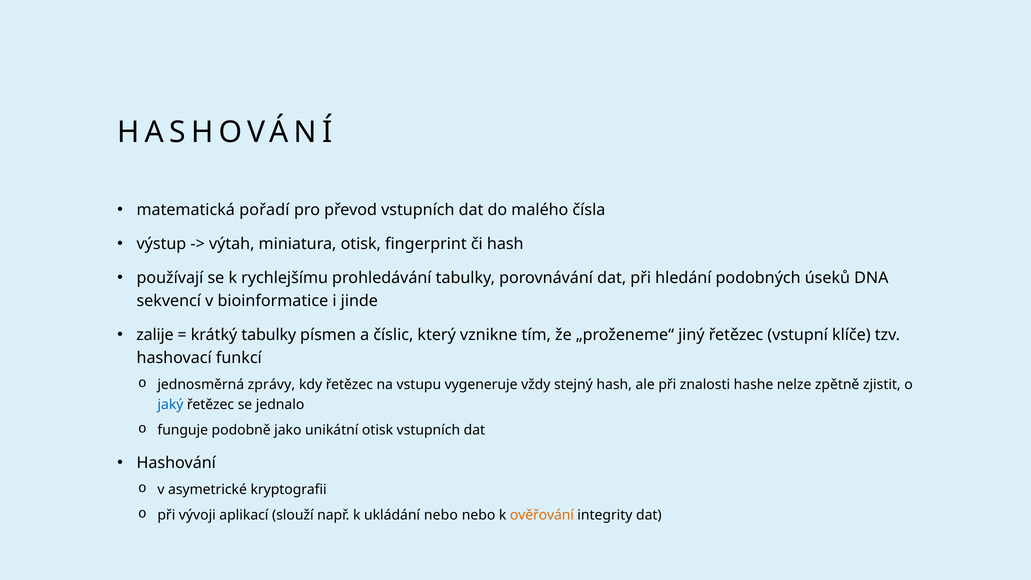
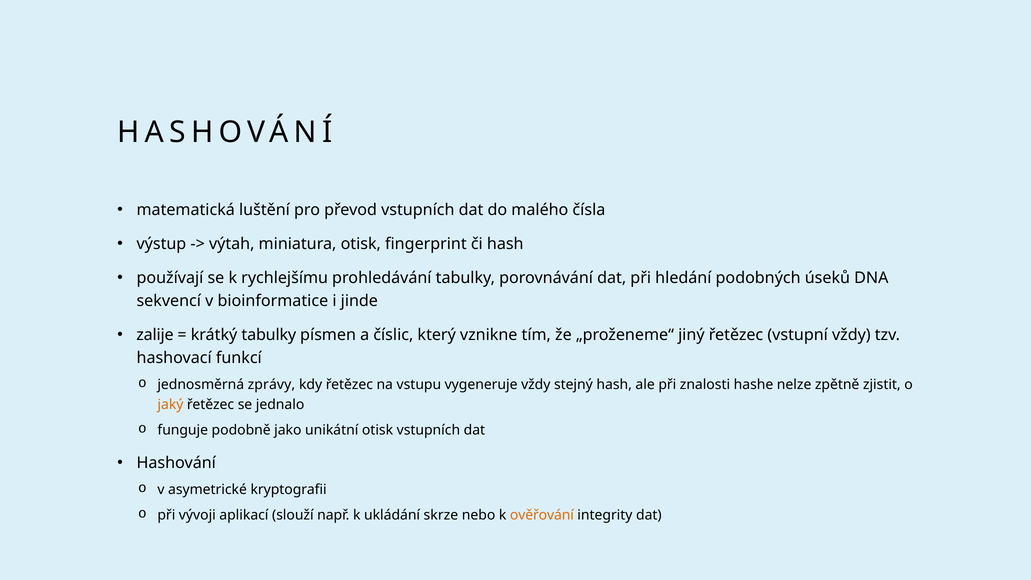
pořadí: pořadí -> luštění
vstupní klíče: klíče -> vždy
jaký colour: blue -> orange
ukládání nebo: nebo -> skrze
